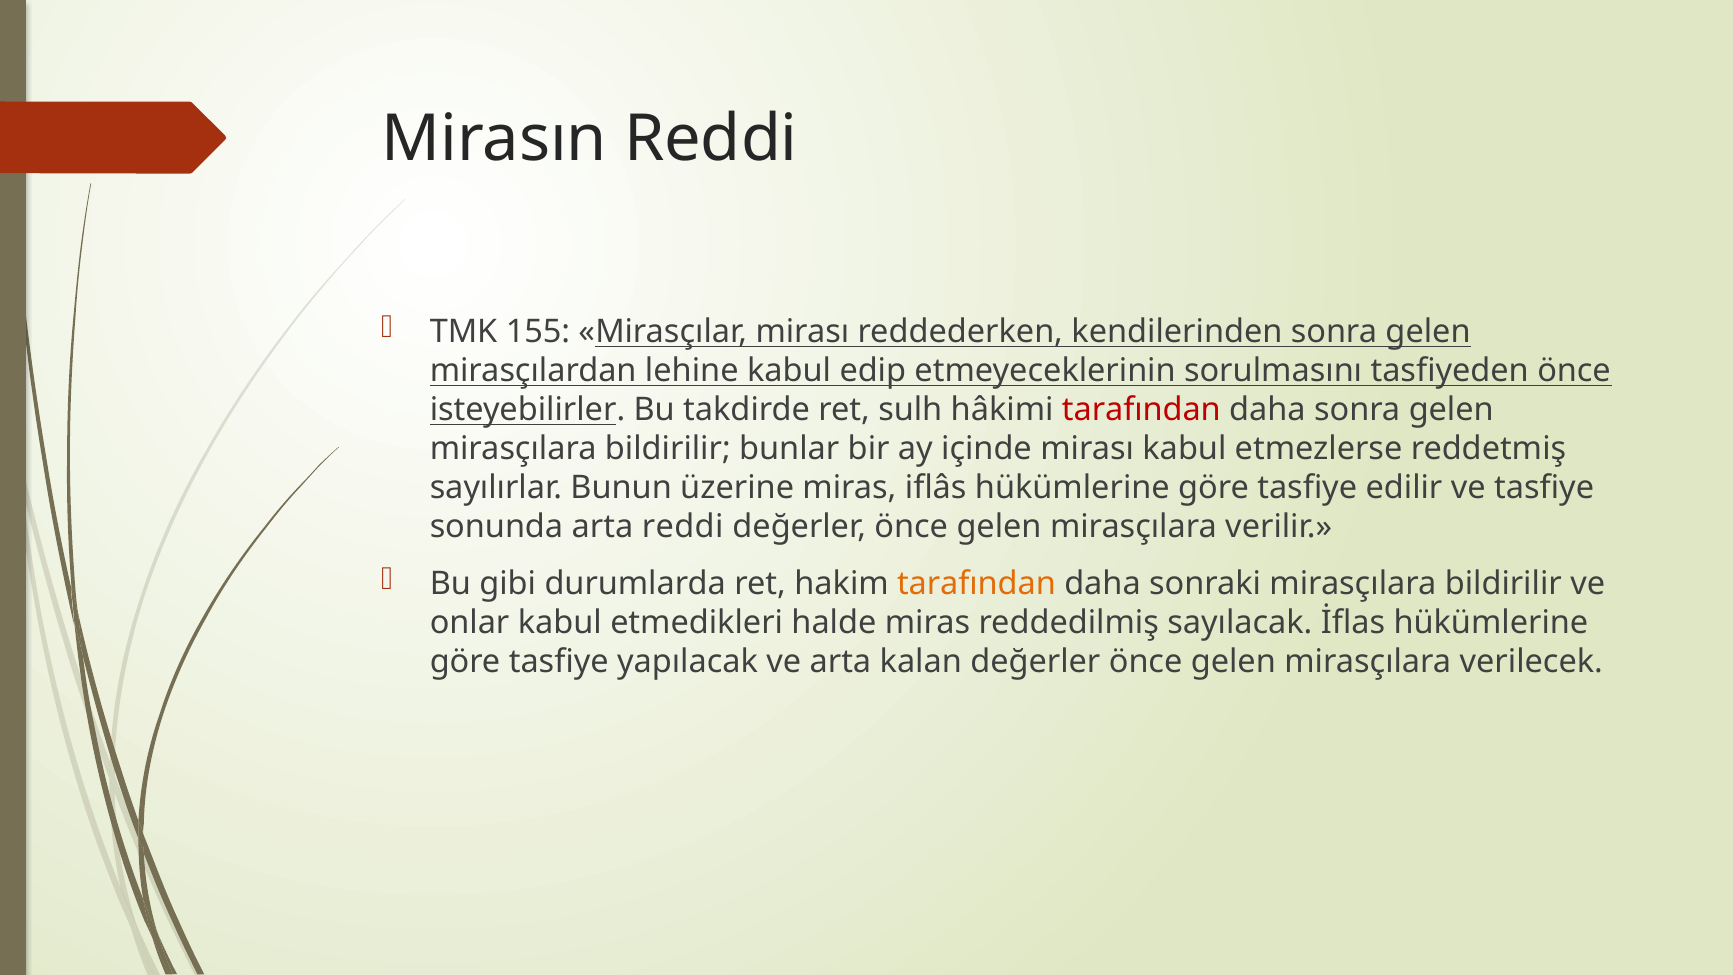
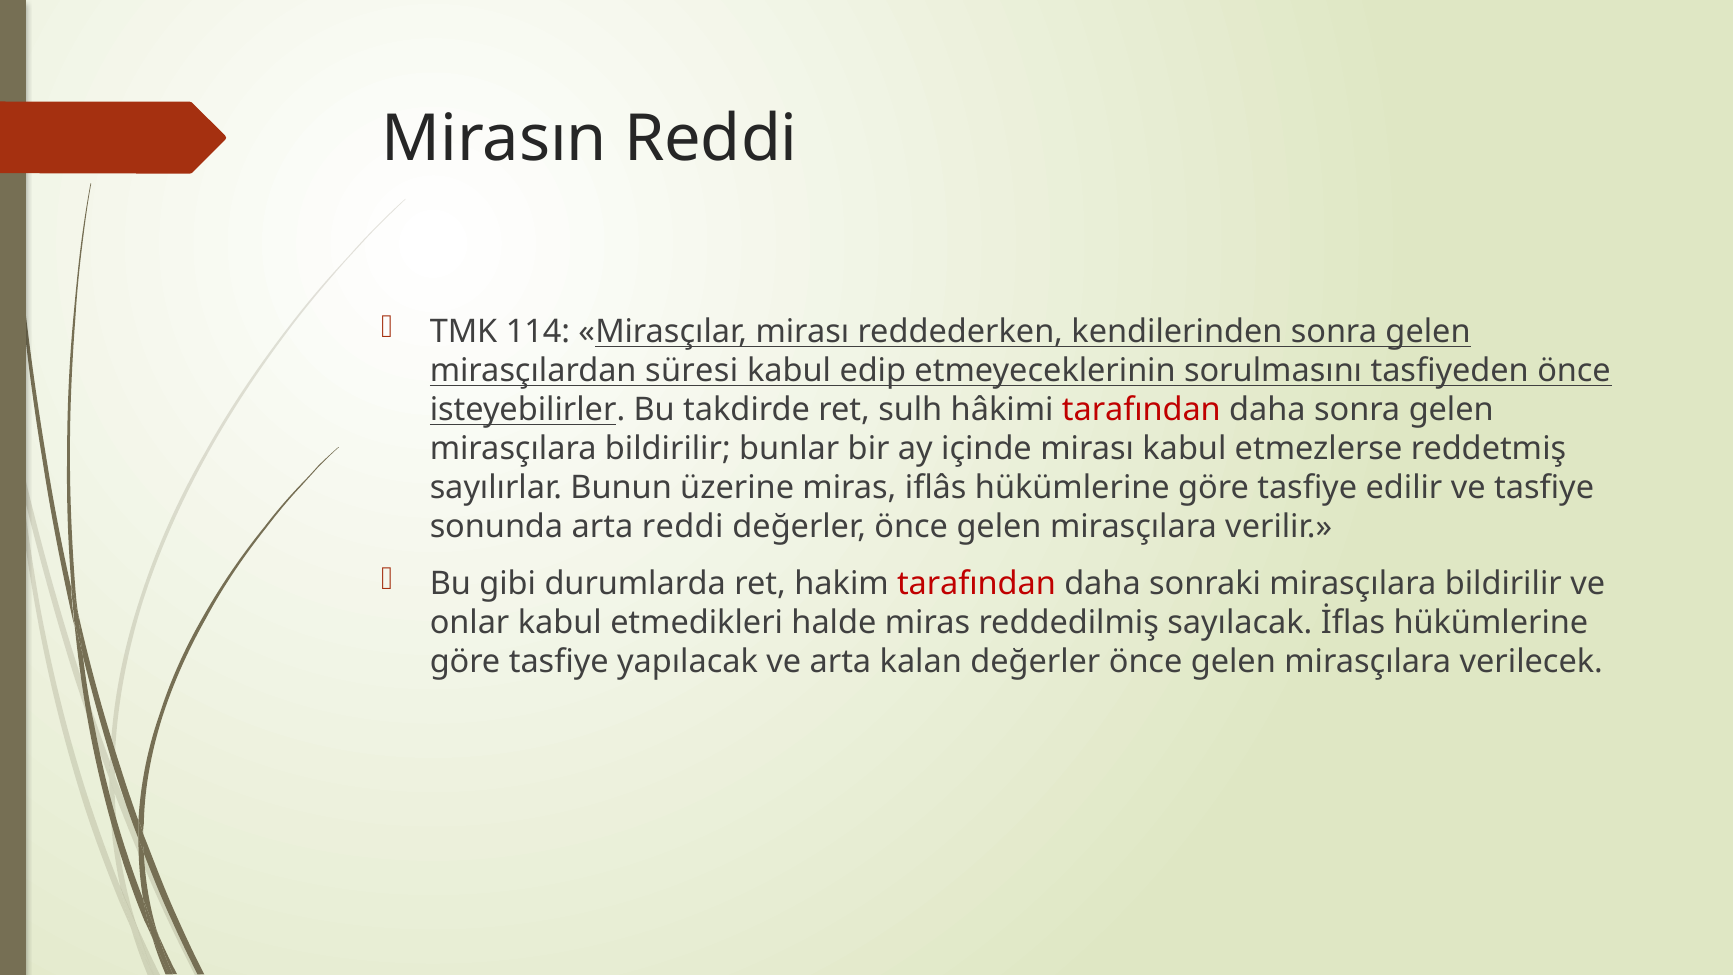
155: 155 -> 114
lehine: lehine -> süresi
tarafından at (976, 584) colour: orange -> red
